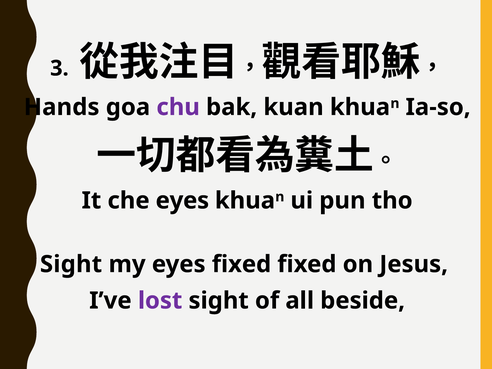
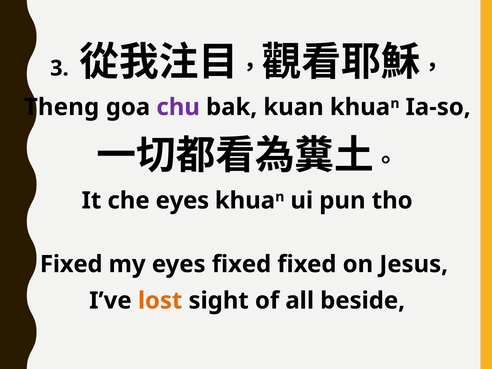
Hands: Hands -> Theng
Sight at (71, 264): Sight -> Fixed
lost colour: purple -> orange
